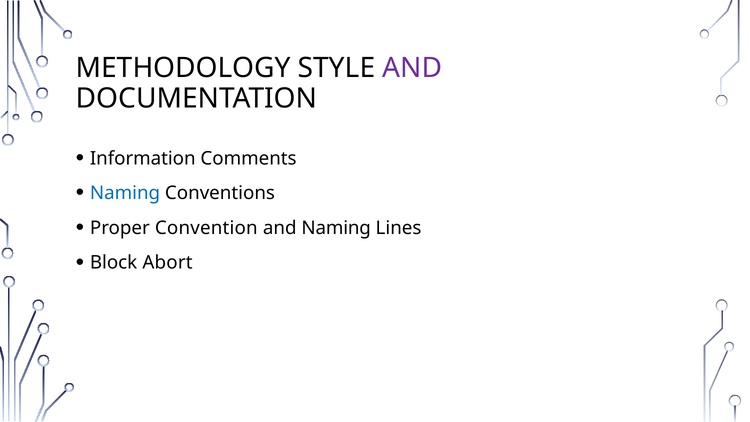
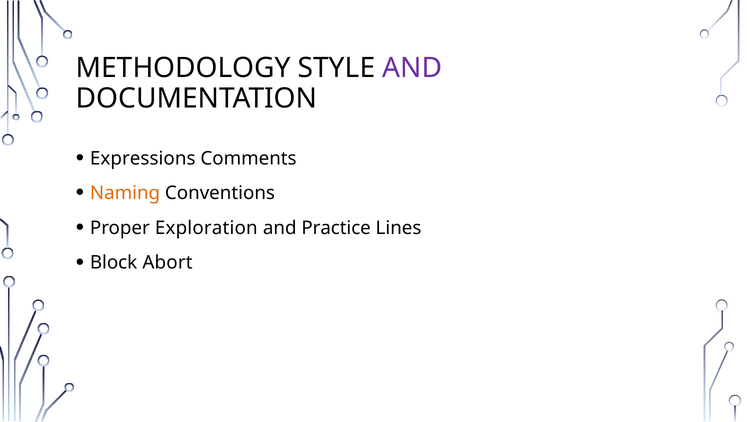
Information: Information -> Expressions
Naming at (125, 193) colour: blue -> orange
Convention: Convention -> Exploration
and Naming: Naming -> Practice
